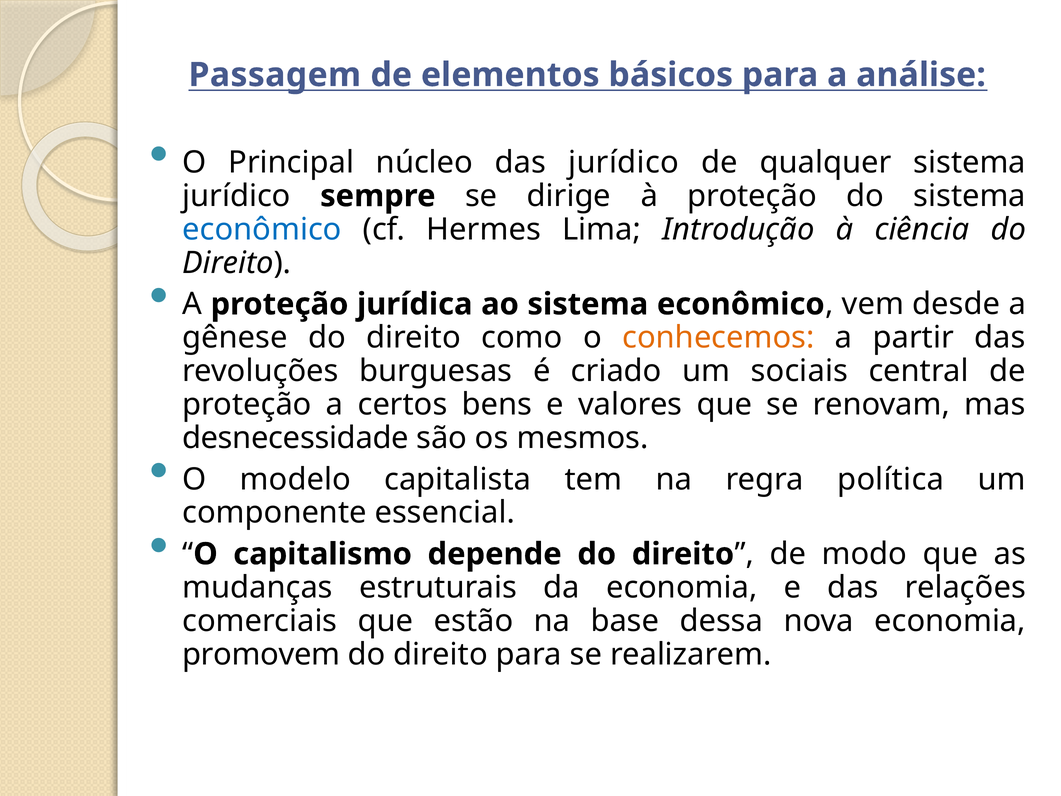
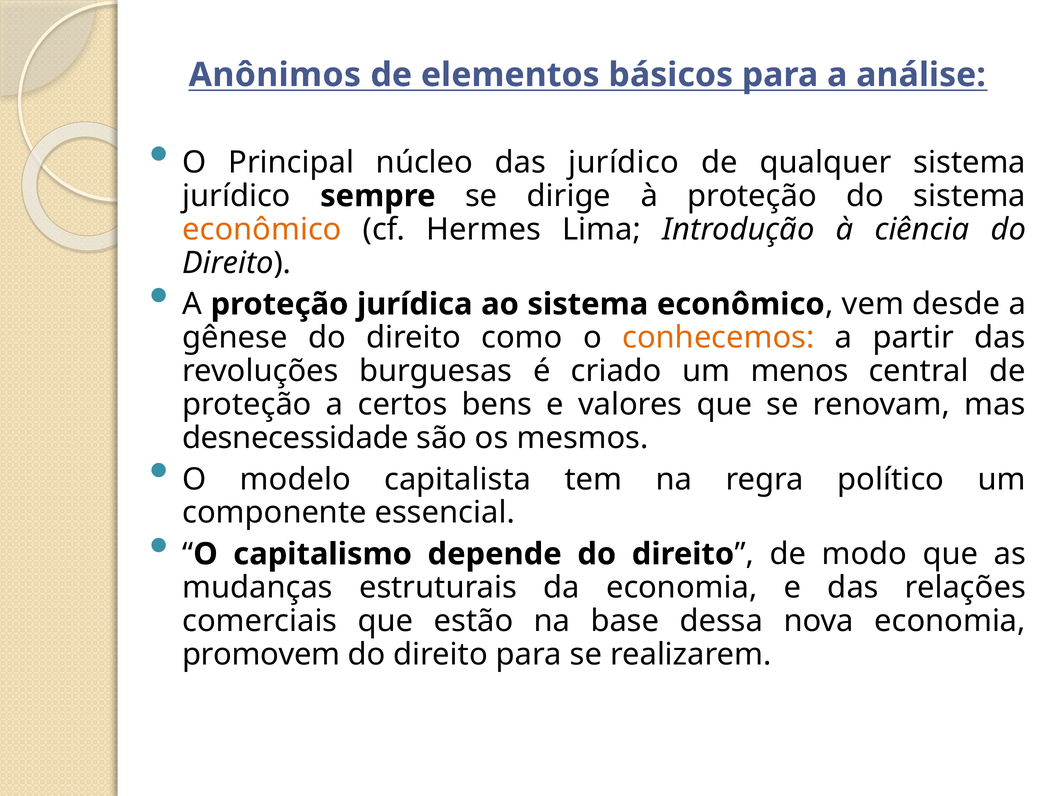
Passagem: Passagem -> Anônimos
econômico at (262, 229) colour: blue -> orange
sociais: sociais -> menos
política: política -> político
